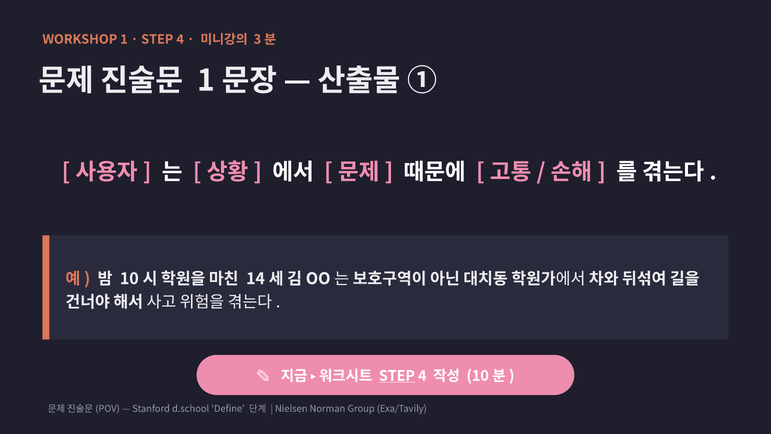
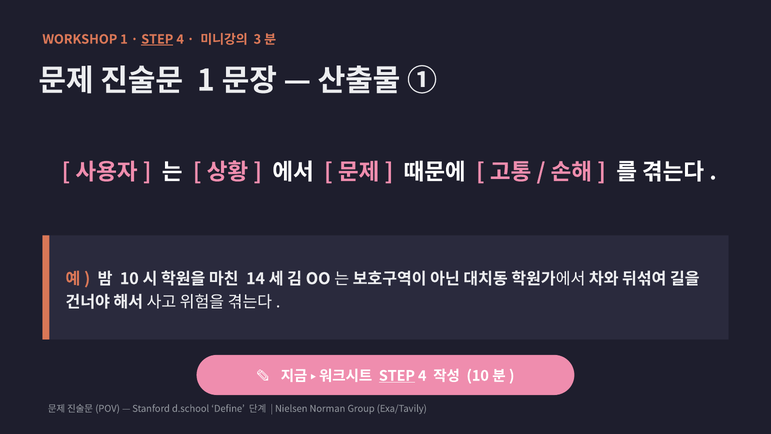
STEP at (157, 39) underline: none -> present
